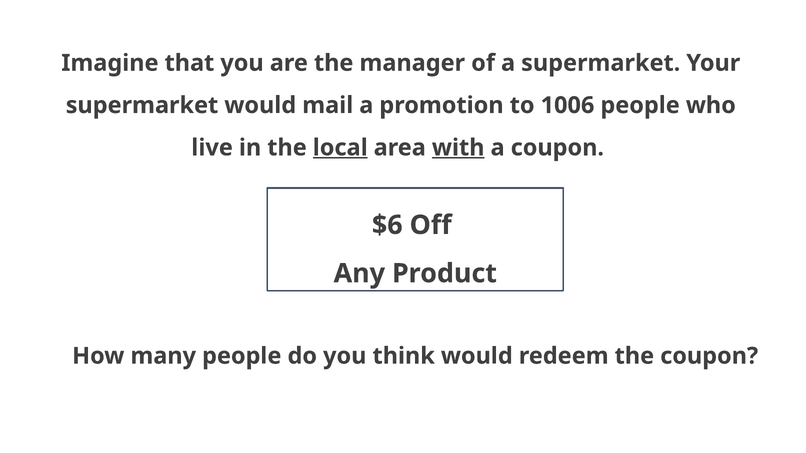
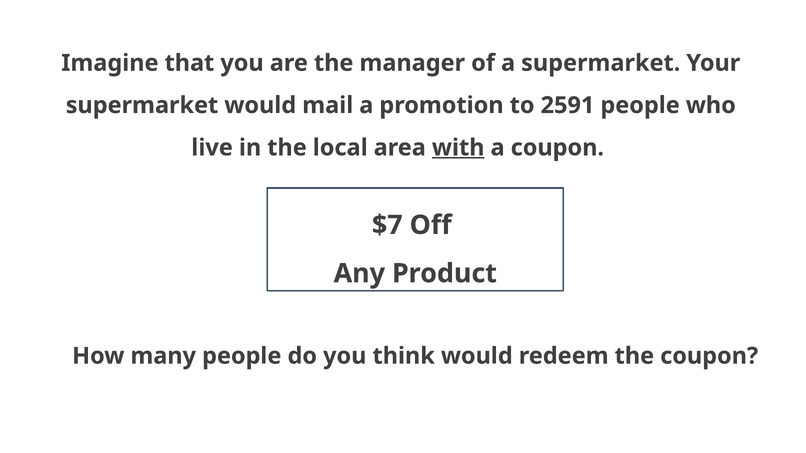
1006: 1006 -> 2591
local underline: present -> none
$6: $6 -> $7
